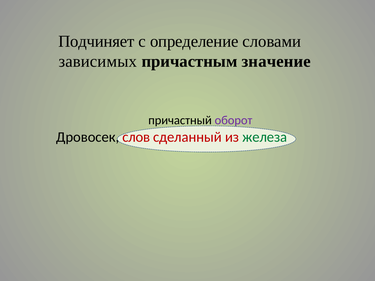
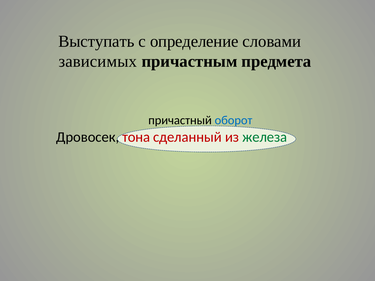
Подчиняет: Подчиняет -> Выступать
значение: значение -> предмета
оборот colour: purple -> blue
слов: слов -> тона
